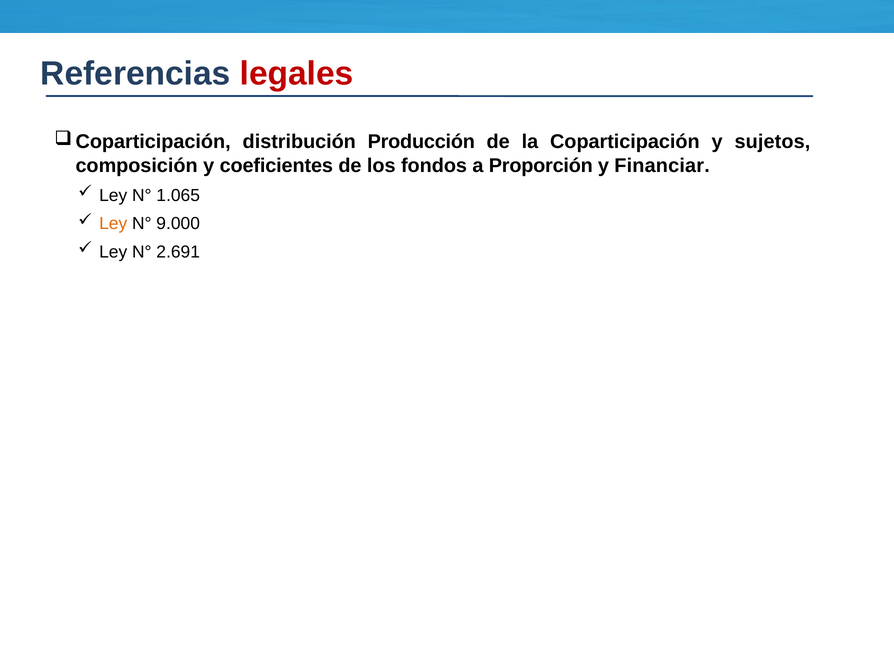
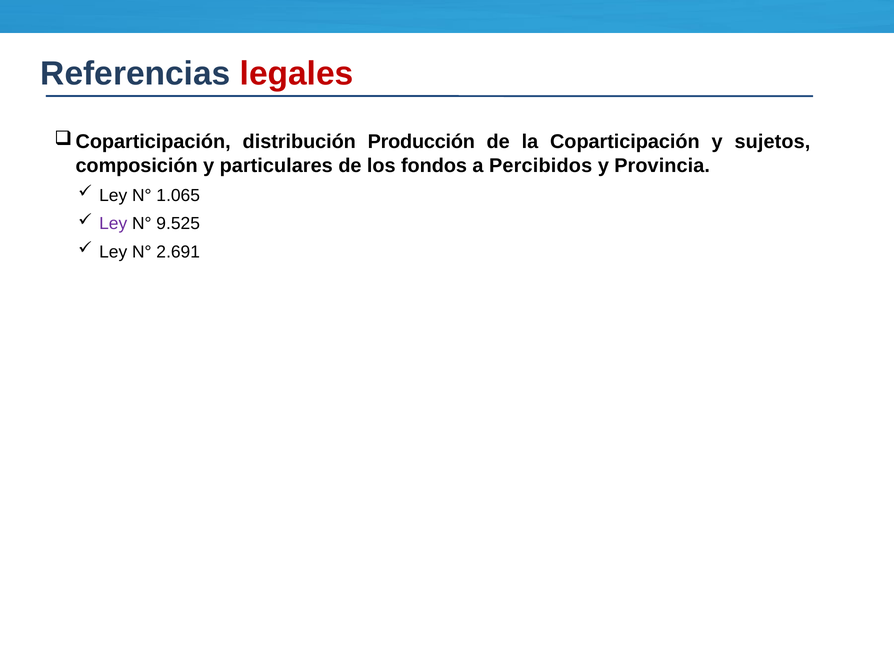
coeficientes: coeficientes -> particulares
Proporción: Proporción -> Percibidos
Financiar: Financiar -> Provincia
Ley at (113, 223) colour: orange -> purple
9.000: 9.000 -> 9.525
